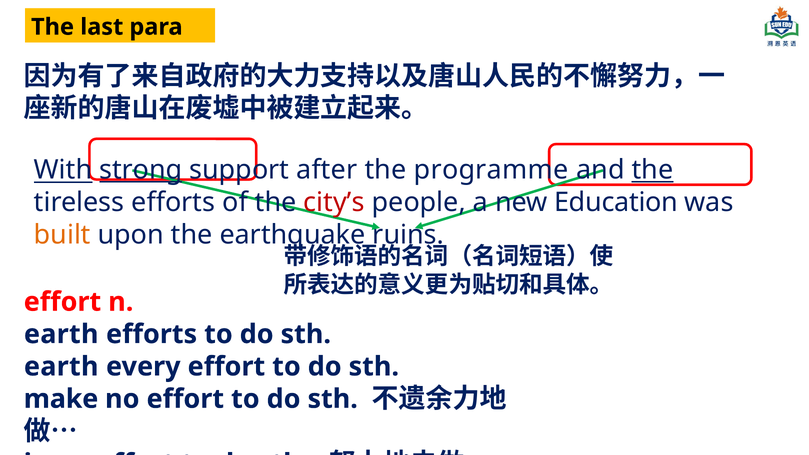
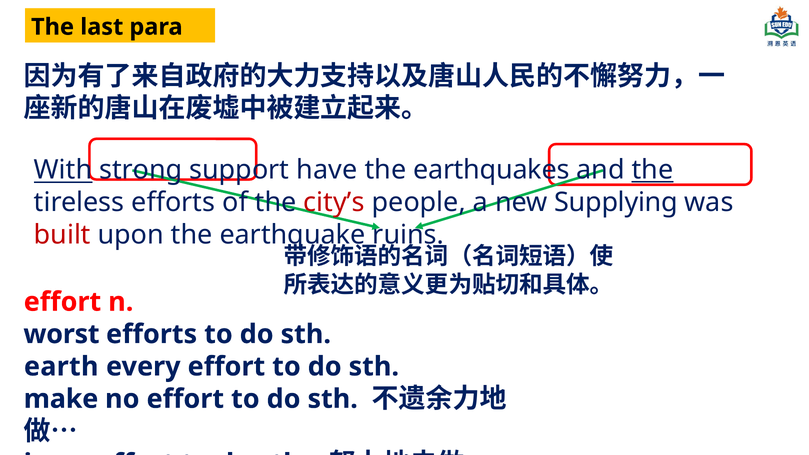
strong underline: present -> none
after: after -> have
programme: programme -> earthquakes
Education: Education -> Supplying
built colour: orange -> red
earth at (61, 334): earth -> worst
